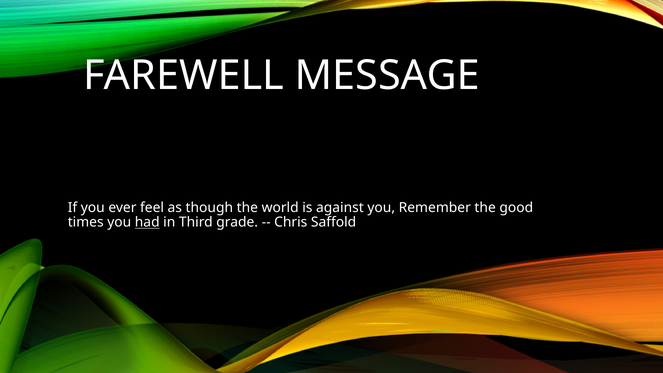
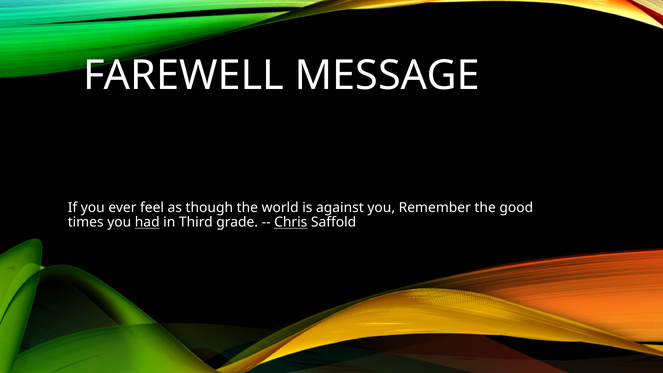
Chris underline: none -> present
